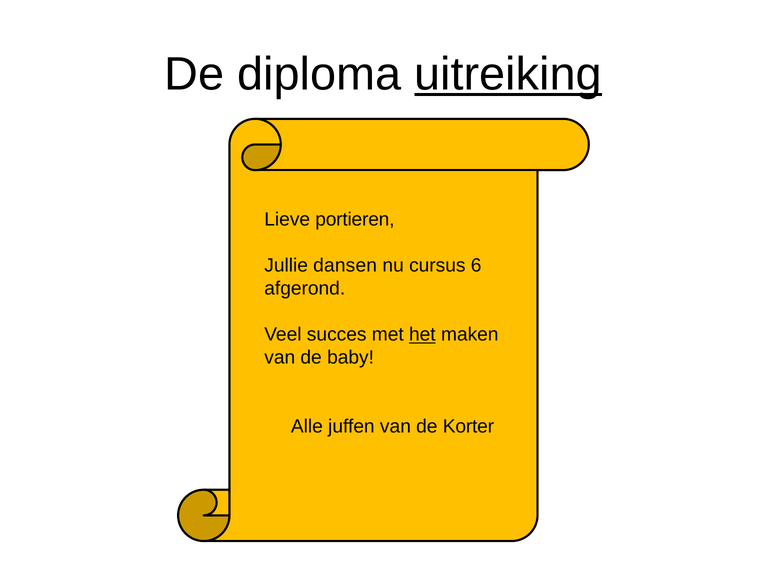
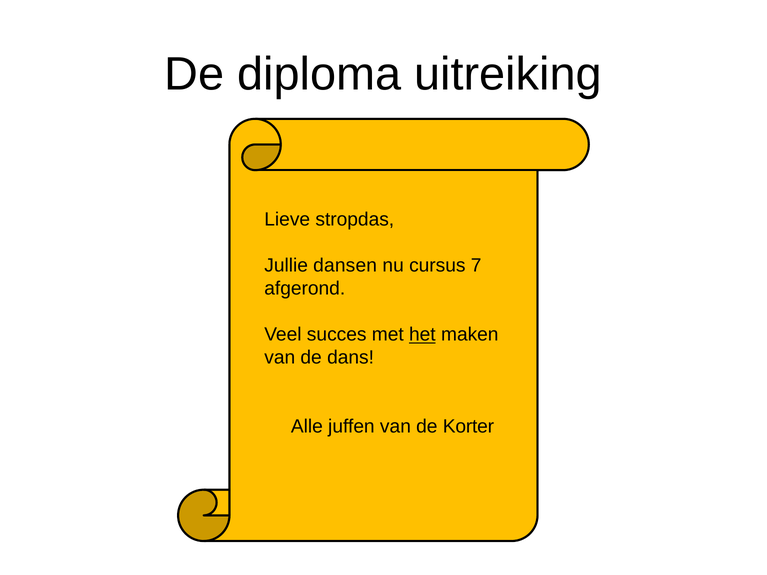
uitreiking underline: present -> none
portieren: portieren -> stropdas
6: 6 -> 7
baby: baby -> dans
